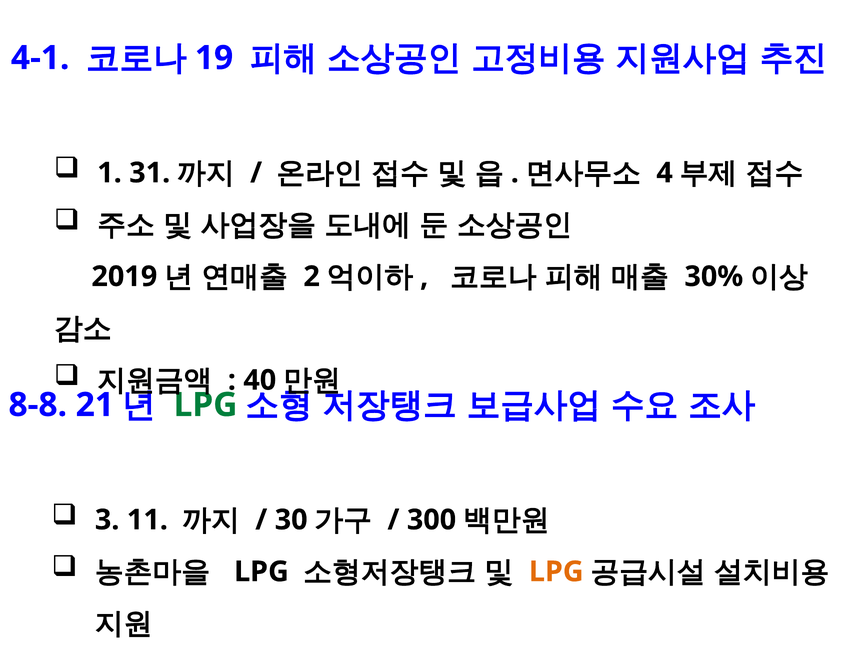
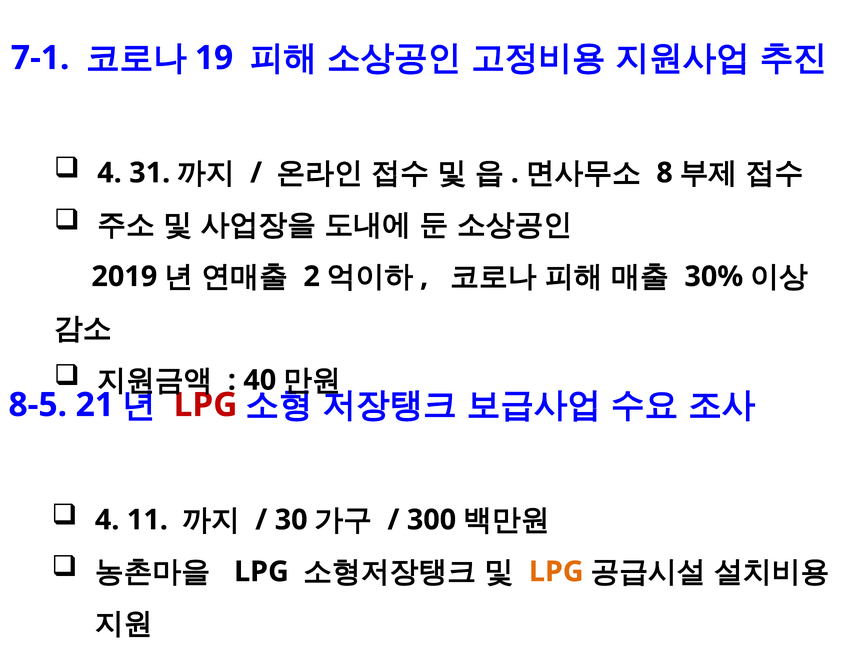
4-1: 4-1 -> 7-1
1 at (109, 173): 1 -> 4
4: 4 -> 8
8-8: 8-8 -> 8-5
LPG at (206, 405) colour: green -> red
3 at (107, 520): 3 -> 4
